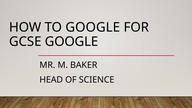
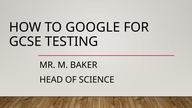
GCSE GOOGLE: GOOGLE -> TESTING
